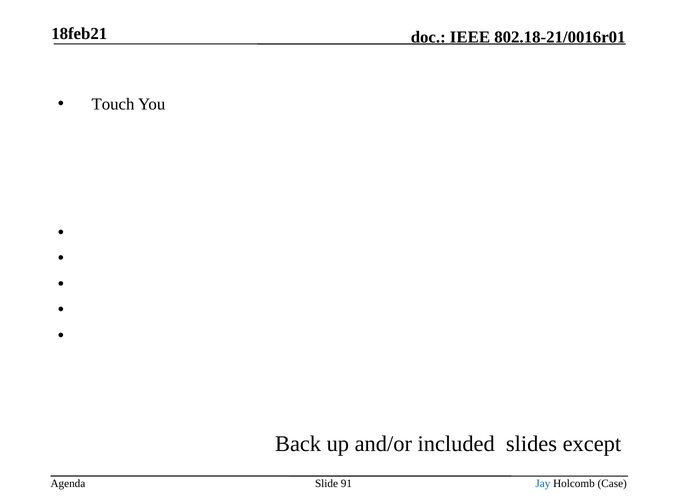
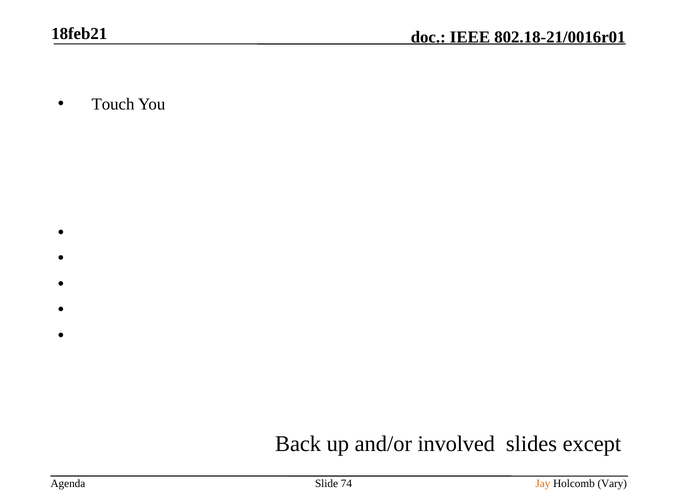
included: included -> involved
91: 91 -> 74
Jay colour: blue -> orange
Case: Case -> Vary
